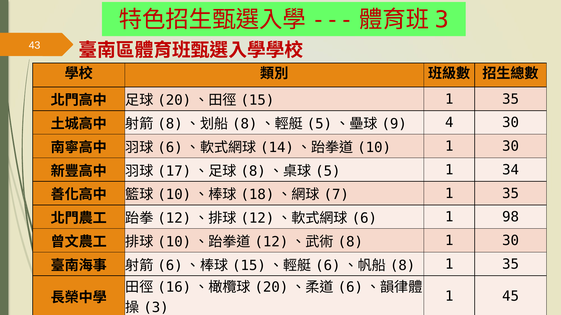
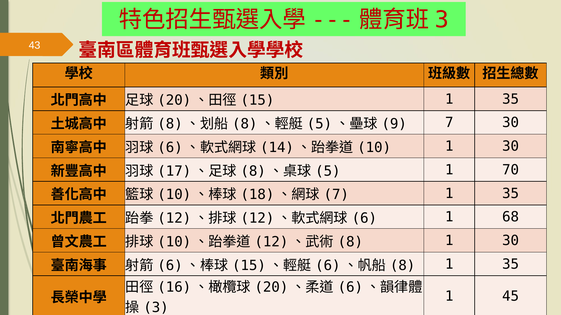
4 at (449, 123): 4 -> 7
34: 34 -> 70
98: 98 -> 68
